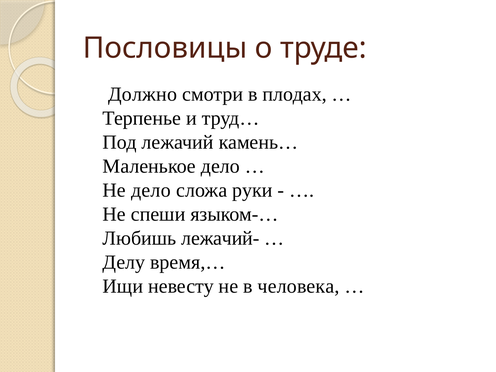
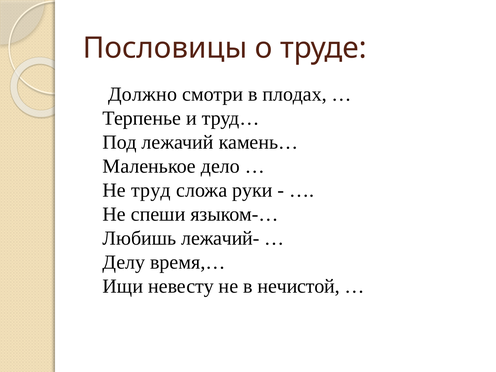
Не дело: дело -> труд
человека: человека -> нечистой
